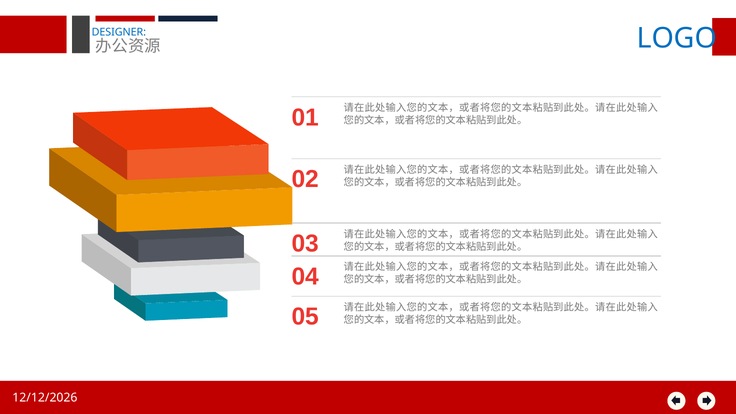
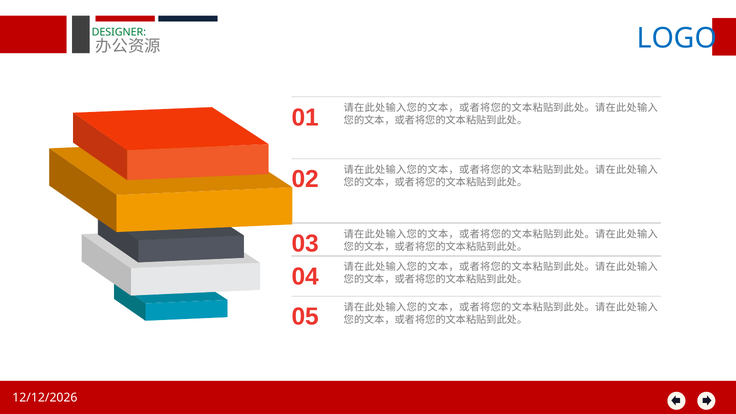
DESIGNER colour: blue -> green
